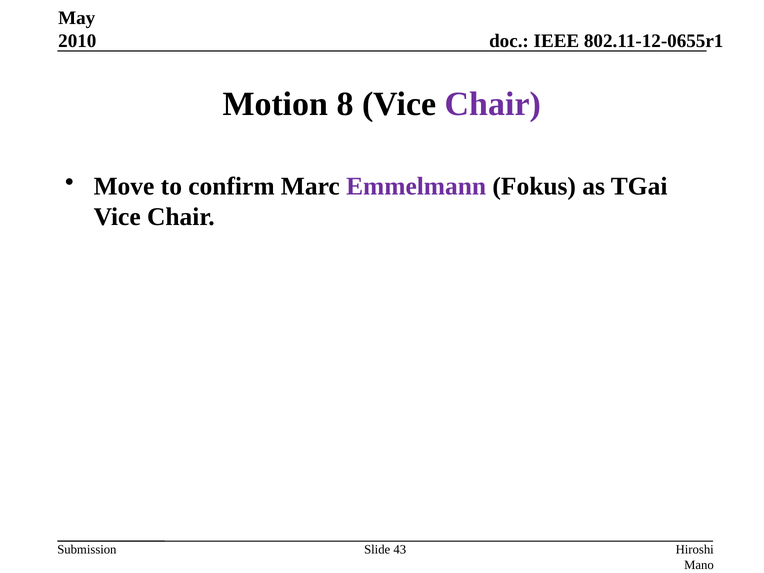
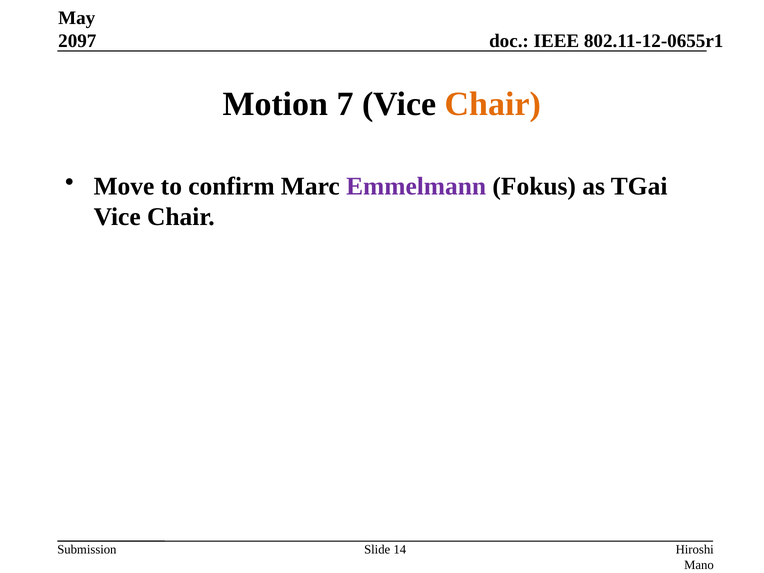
2010: 2010 -> 2097
8: 8 -> 7
Chair at (493, 104) colour: purple -> orange
43: 43 -> 14
